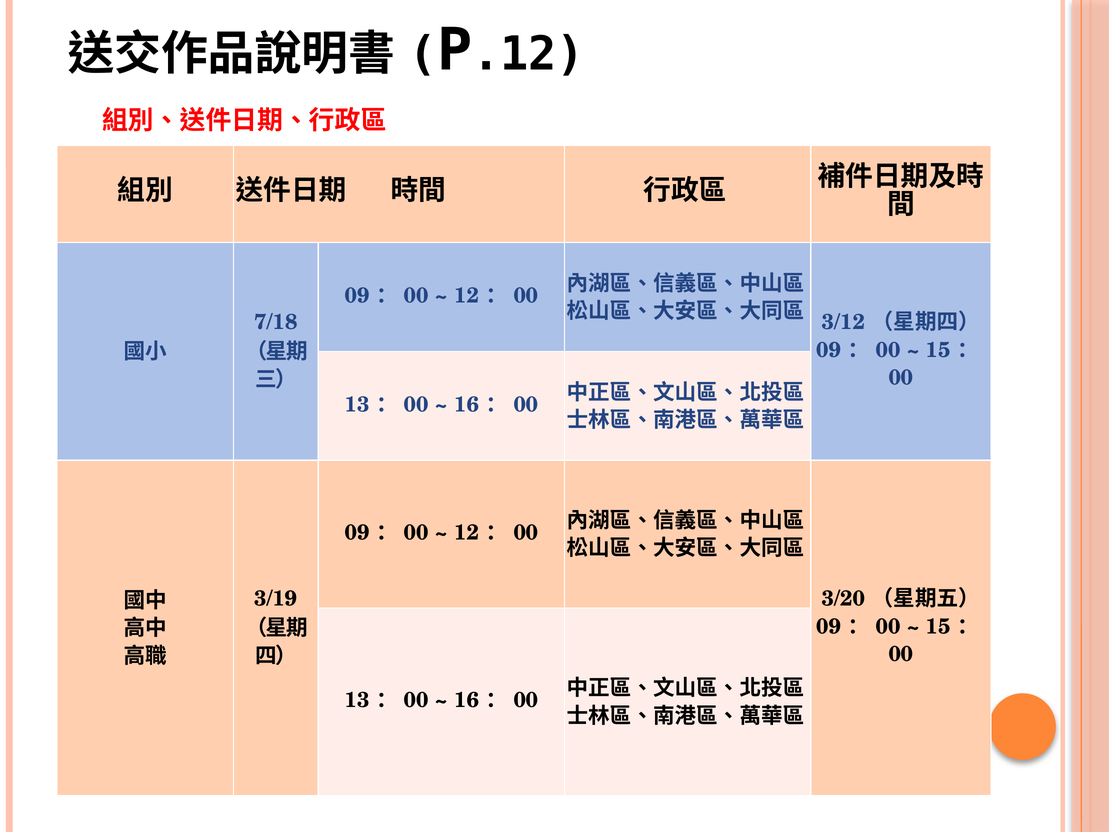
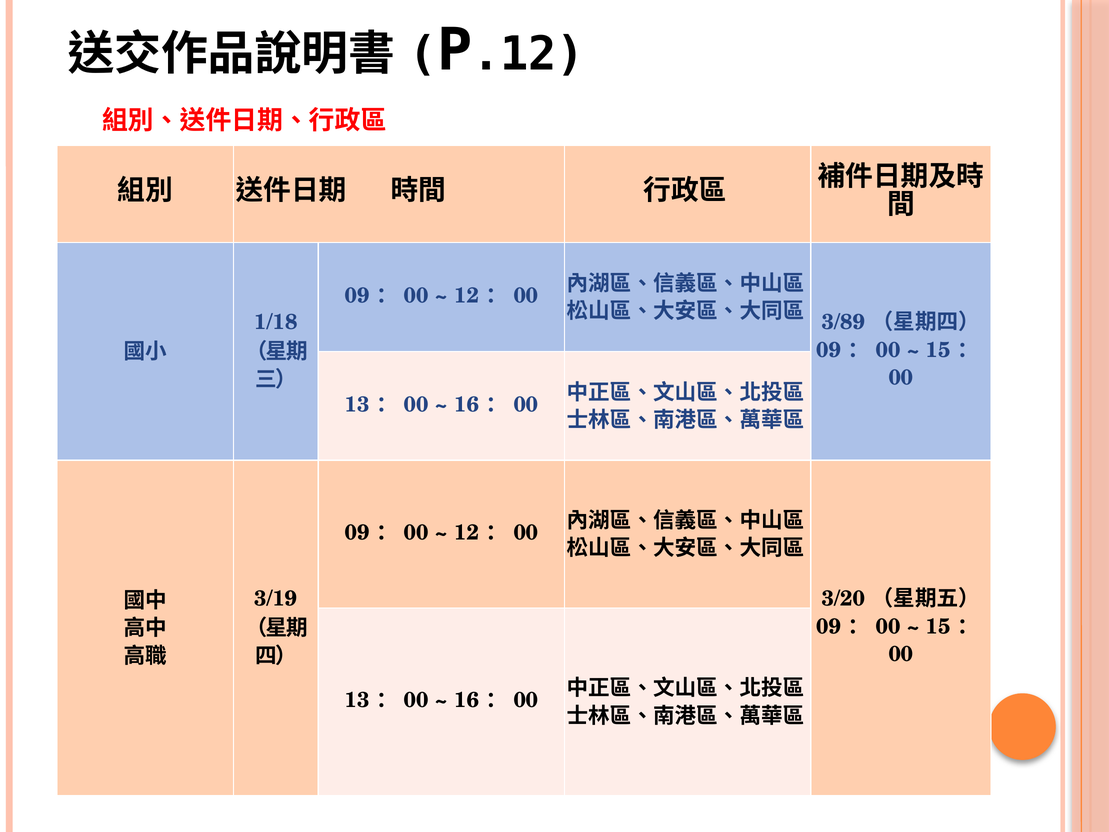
7/18: 7/18 -> 1/18
3/12: 3/12 -> 3/89
